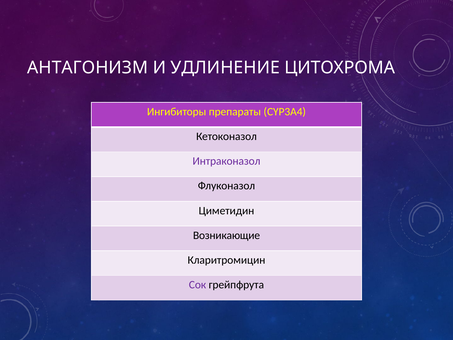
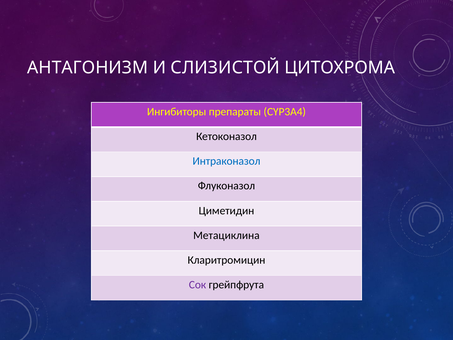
УДЛИНЕНИЕ: УДЛИНЕНИЕ -> СЛИЗИСТОЙ
Интраконазол colour: purple -> blue
Возникающие: Возникающие -> Метациклина
